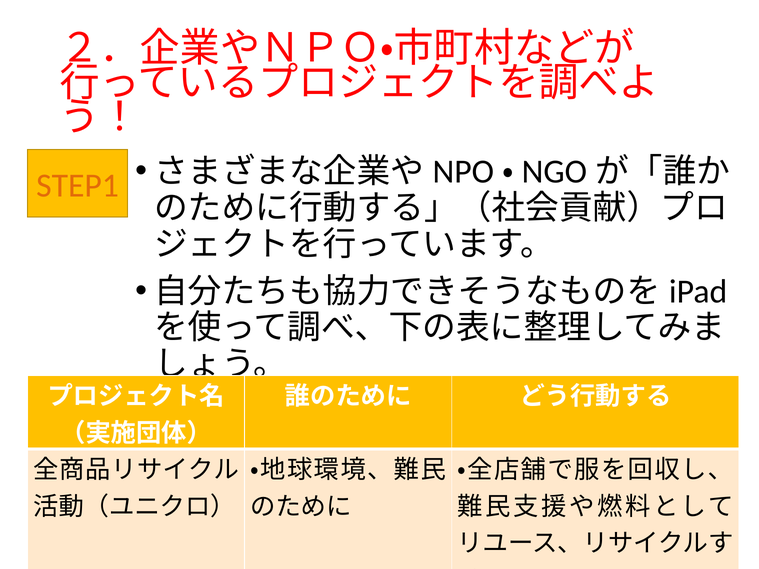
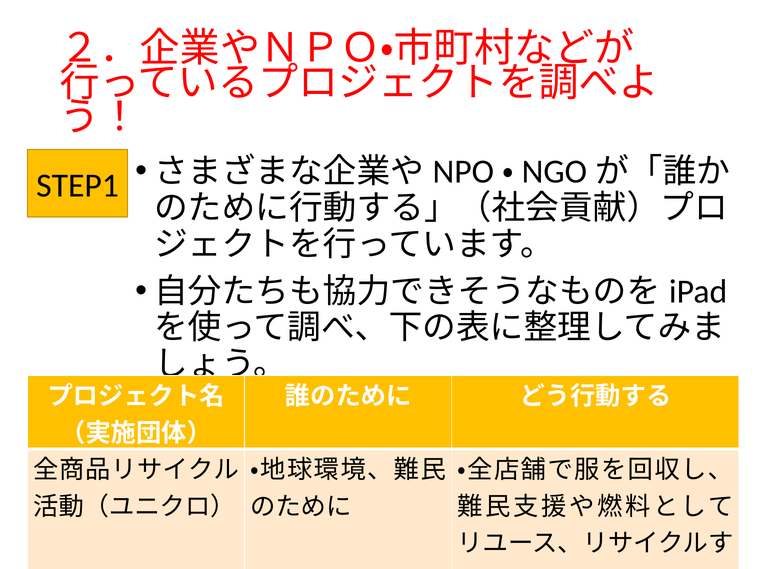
STEP1 colour: orange -> black
